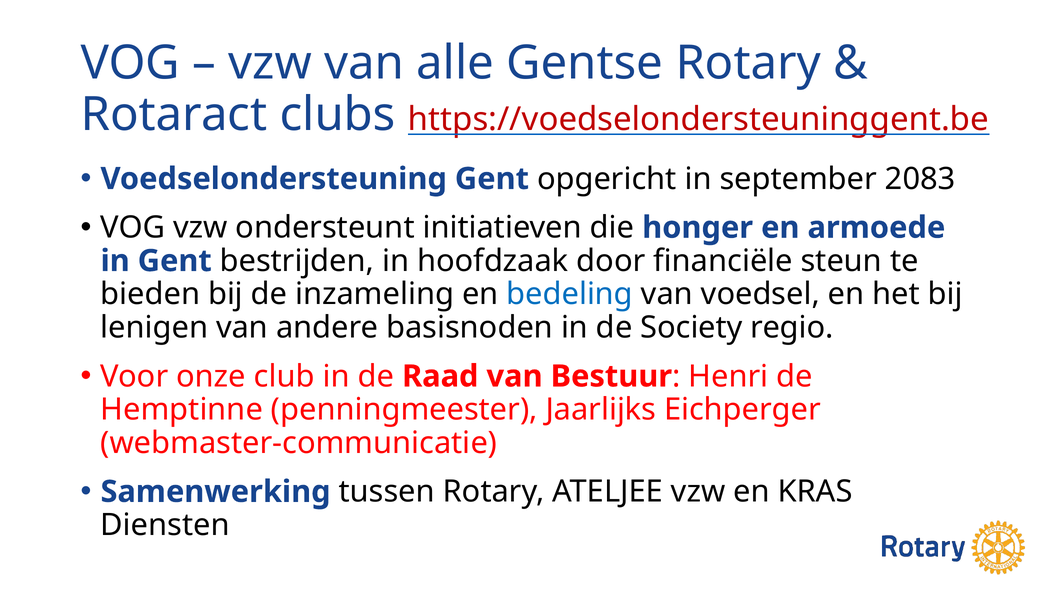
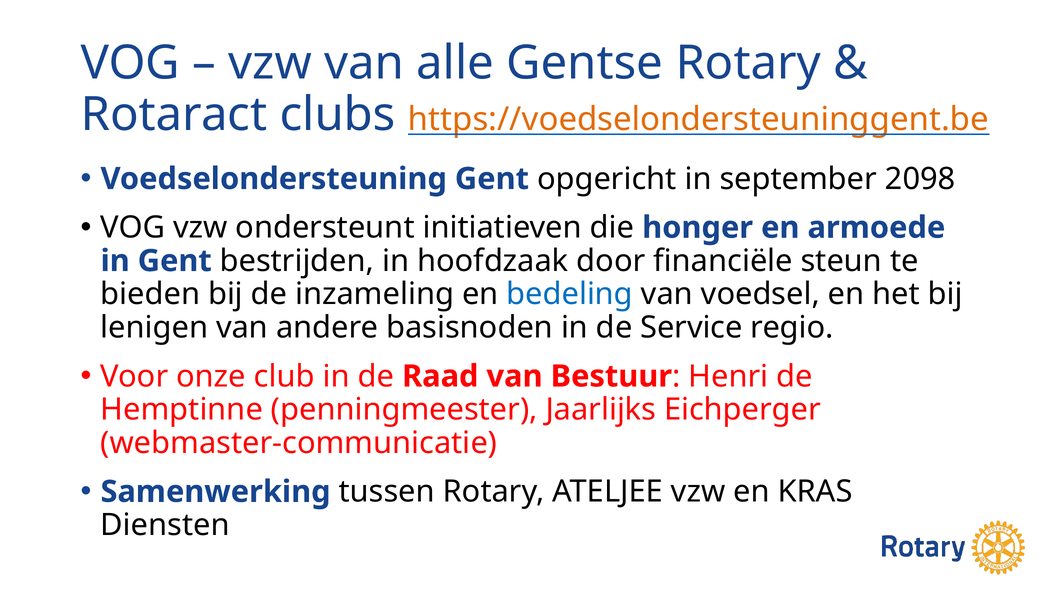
https://voedselondersteuninggent.be colour: red -> orange
2083: 2083 -> 2098
Society: Society -> Service
